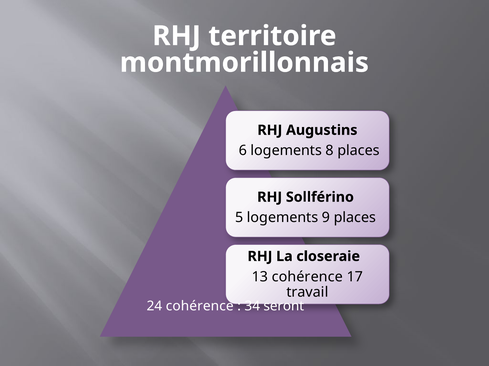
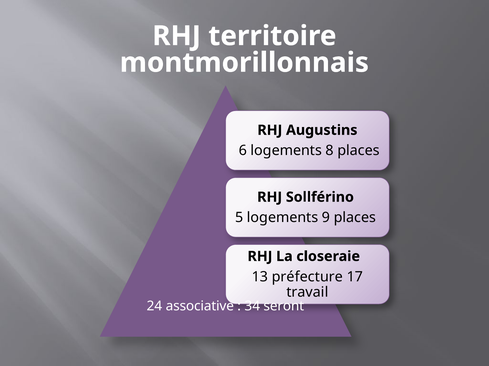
cohérence at (307, 277): cohérence -> préfecture
24 cohérence: cohérence -> associative
